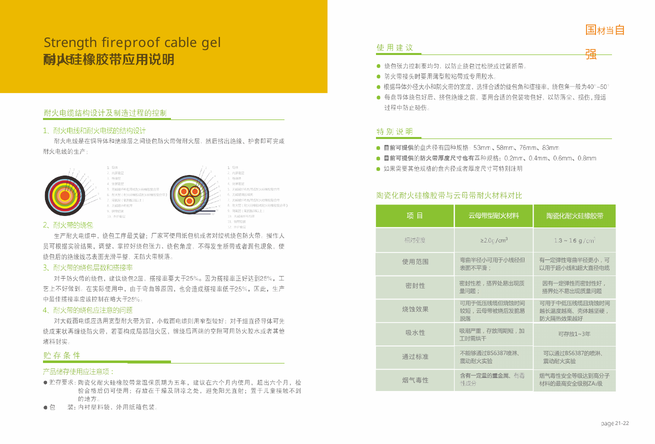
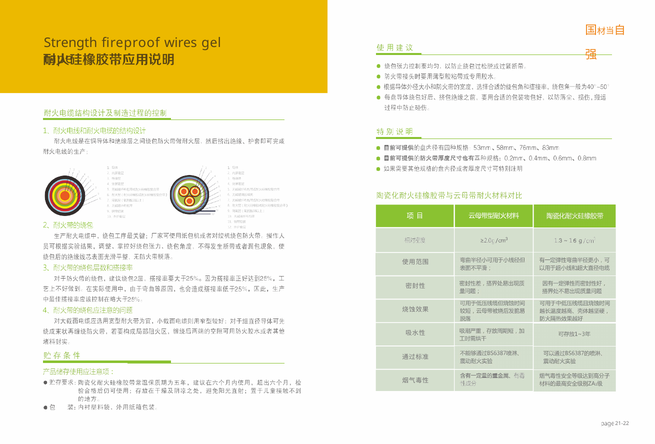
cable: cable -> wires
